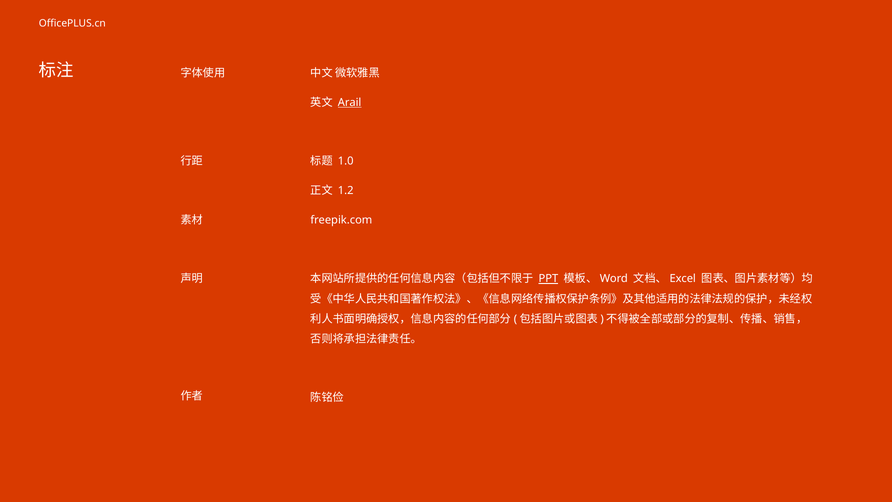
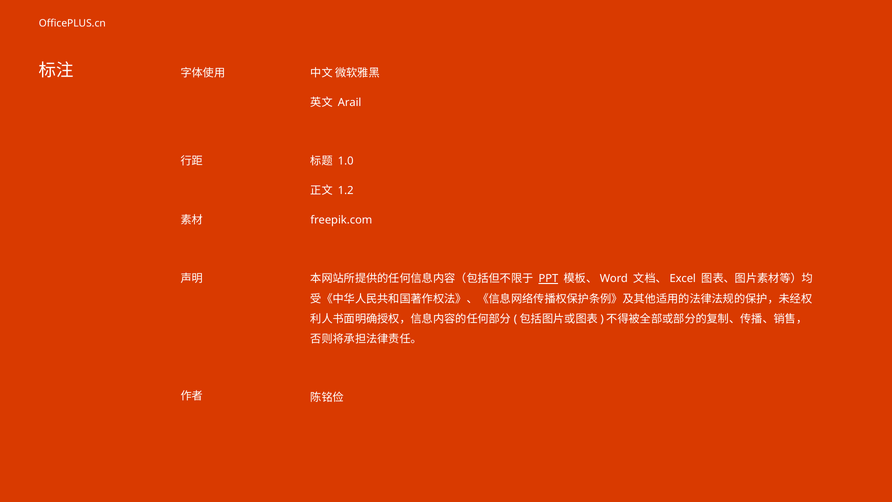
Arail underline: present -> none
